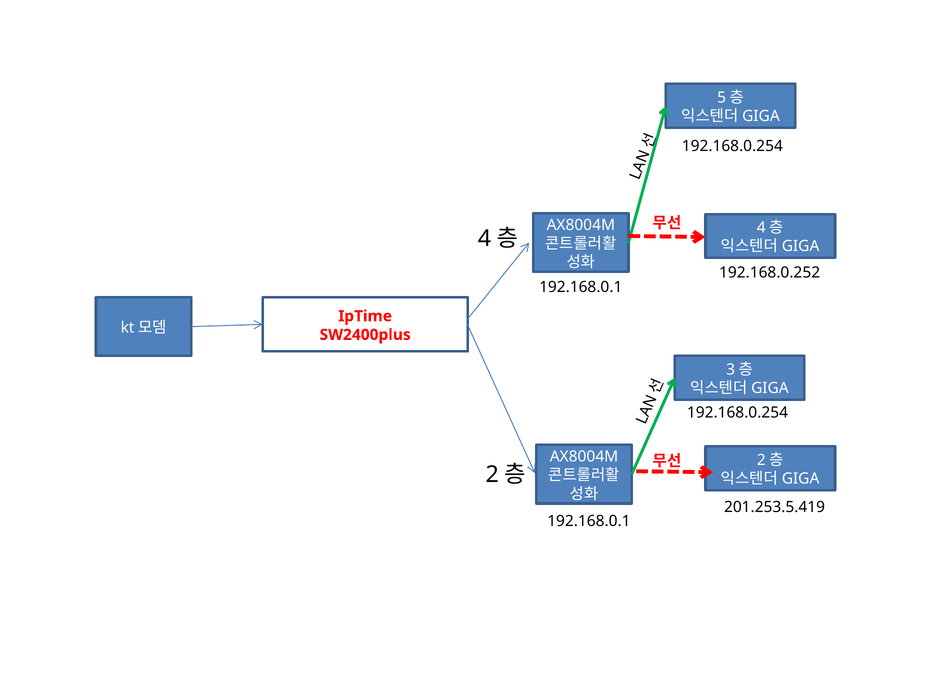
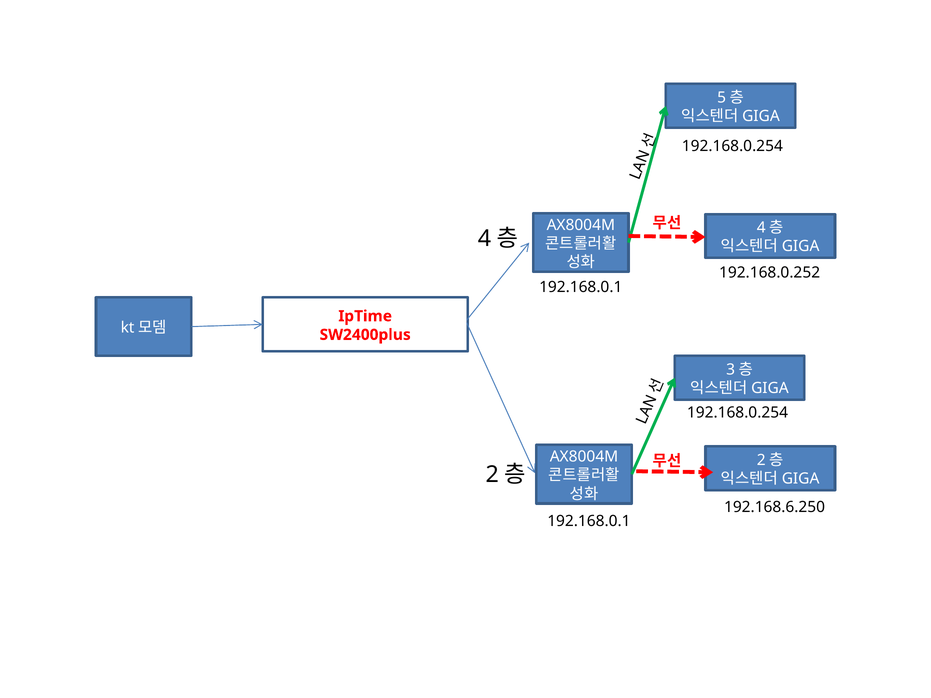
201.253.5.419: 201.253.5.419 -> 192.168.6.250
